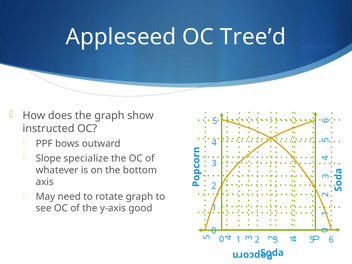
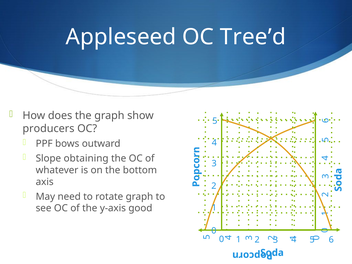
instructed: instructed -> producers
specialize: specialize -> obtaining
